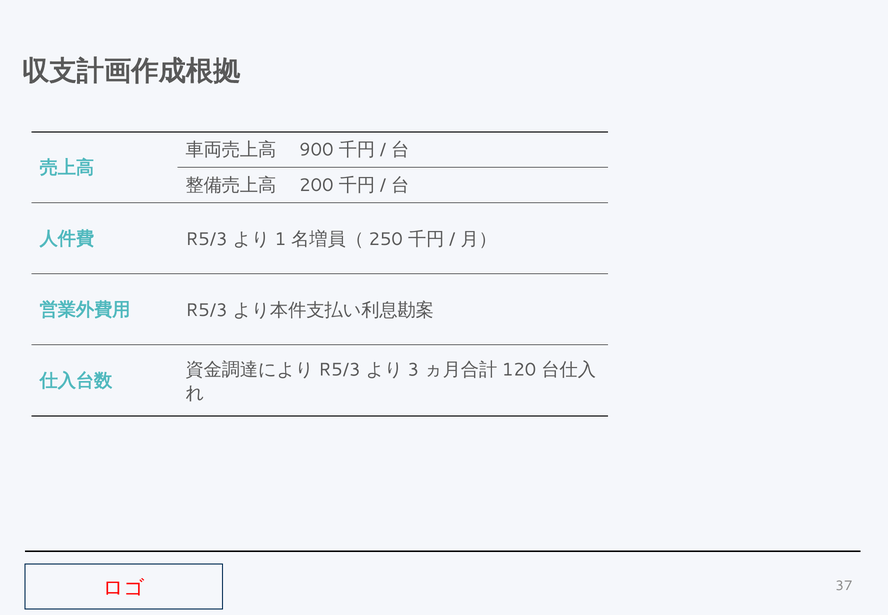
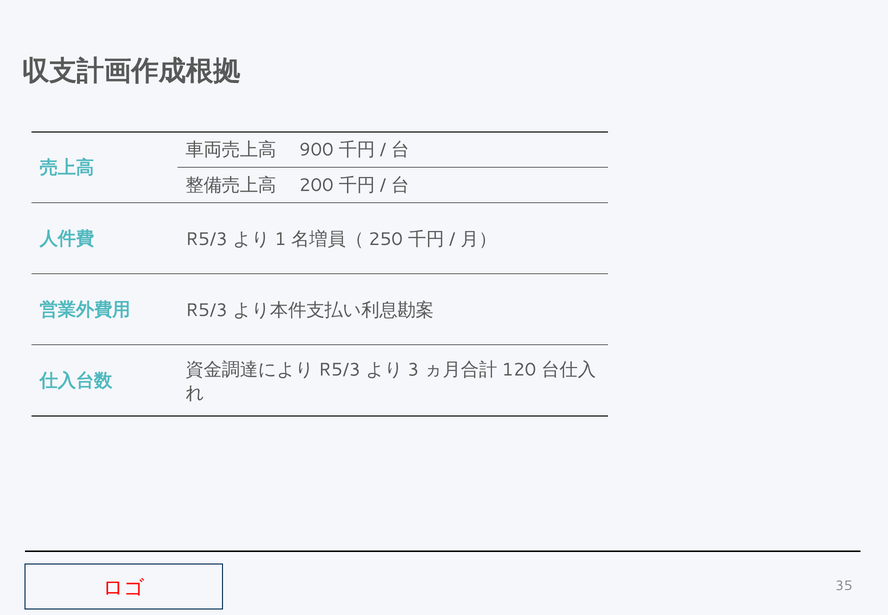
37: 37 -> 35
